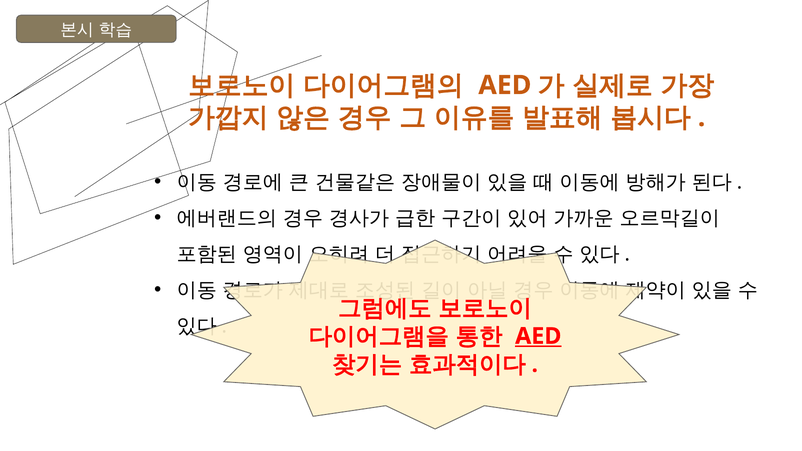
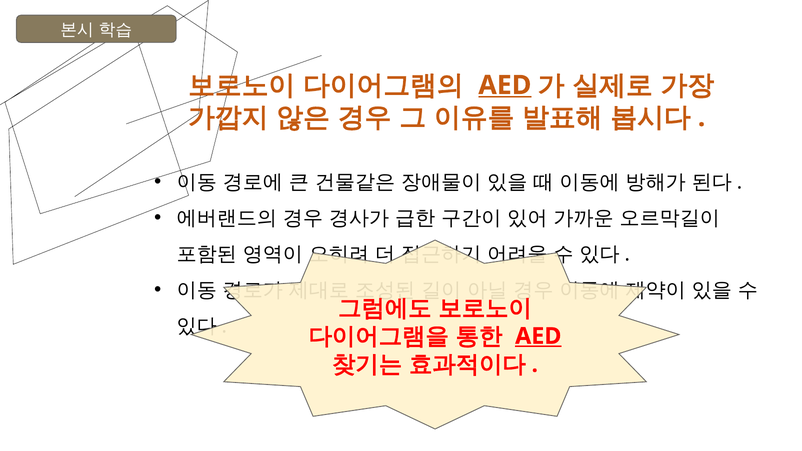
AED at (505, 85) underline: none -> present
